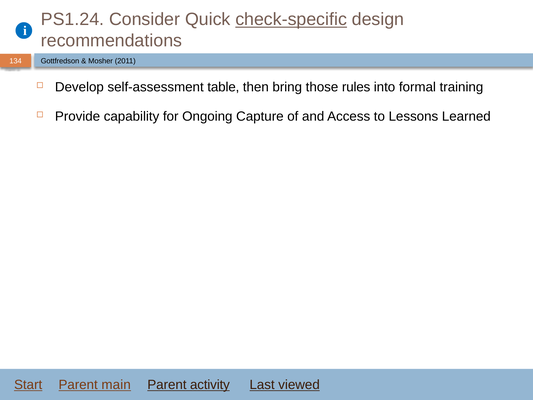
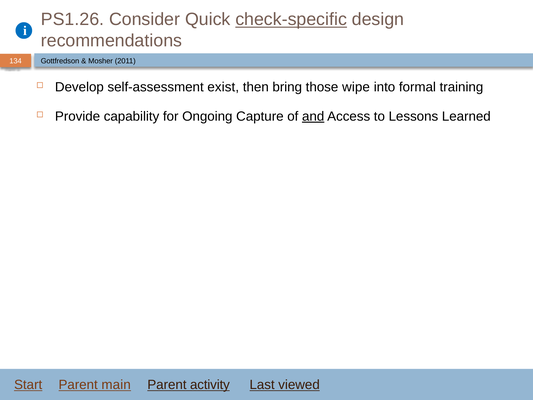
PS1.24: PS1.24 -> PS1.26
table: table -> exist
rules: rules -> wipe
and underline: none -> present
